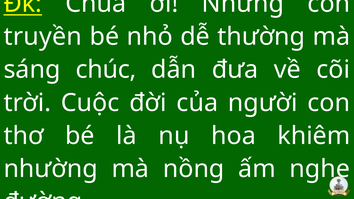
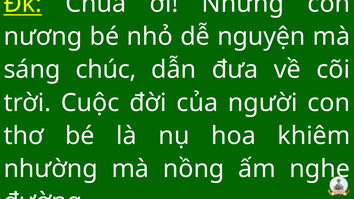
truyền: truyền -> nương
thường: thường -> nguyện
